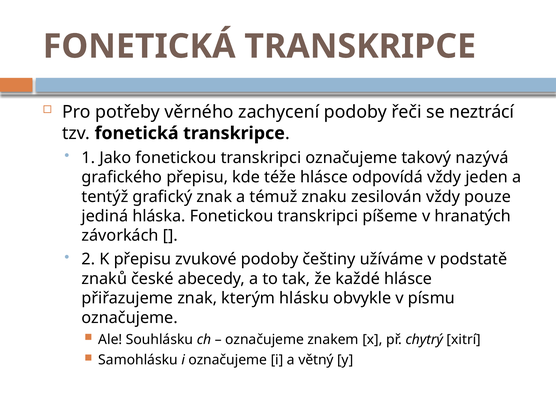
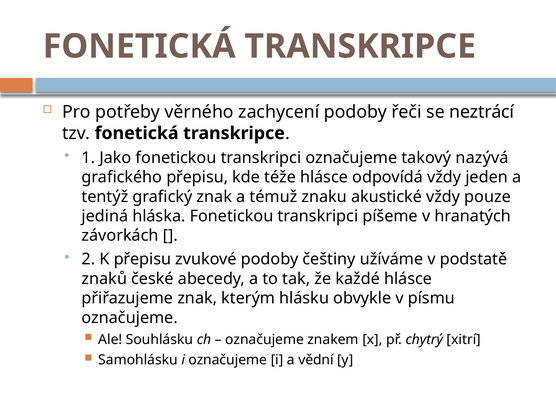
zesilován: zesilován -> akustické
větný: větný -> vědní
